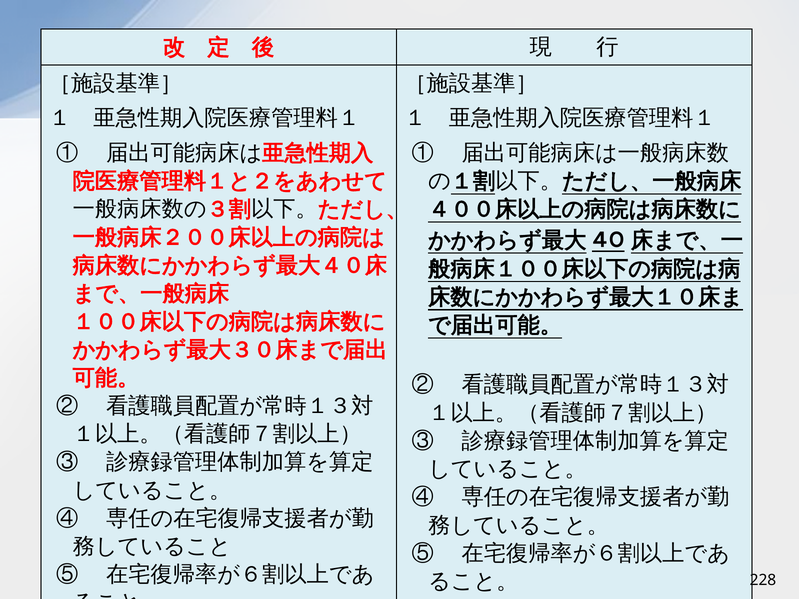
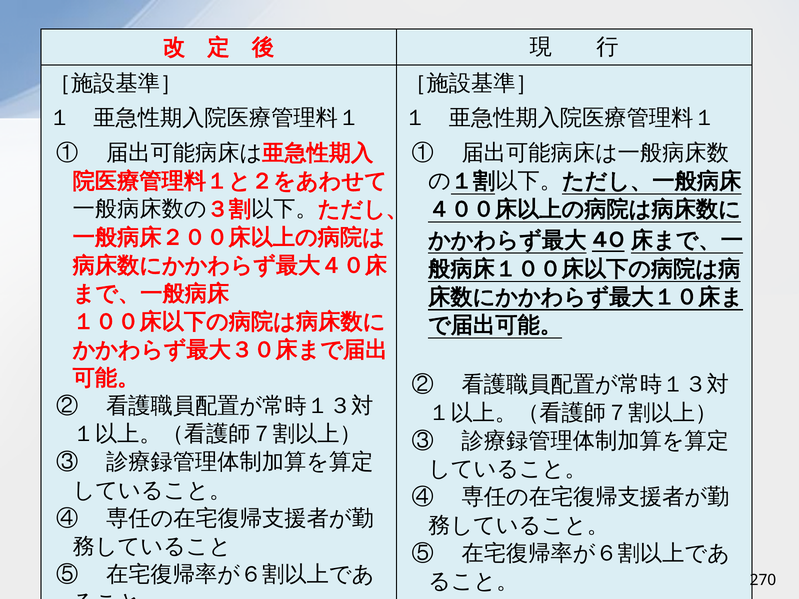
228: 228 -> 270
